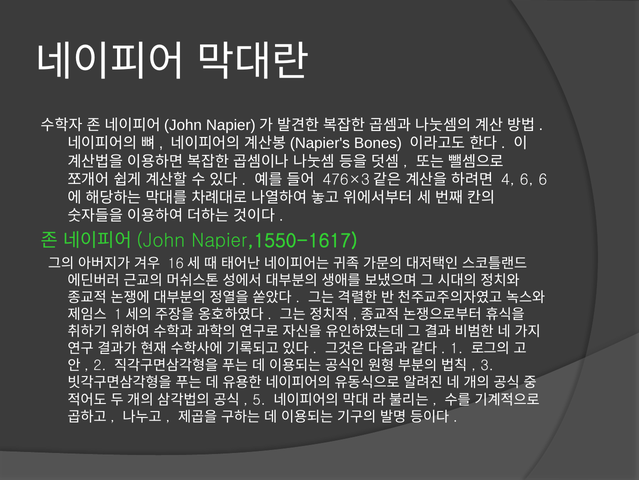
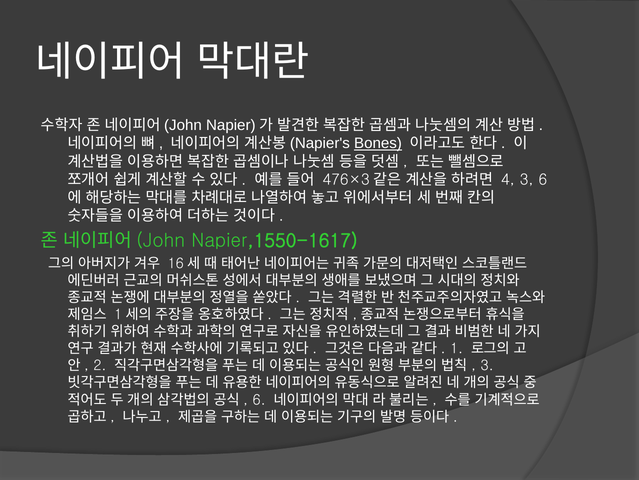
Bones underline: none -> present
4 6: 6 -> 3
5 at (259, 399): 5 -> 6
